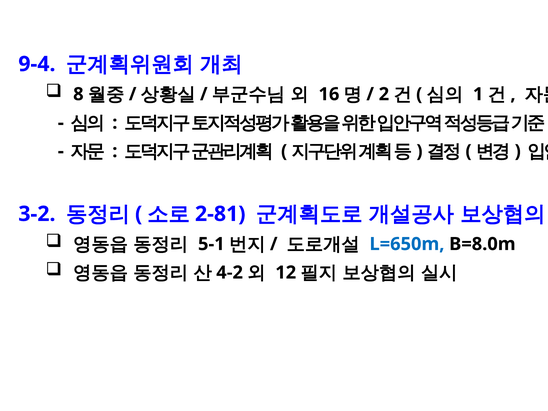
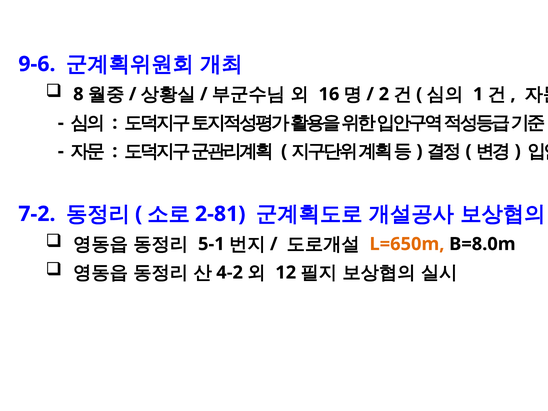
9-4: 9-4 -> 9-6
3-2: 3-2 -> 7-2
L=650m colour: blue -> orange
